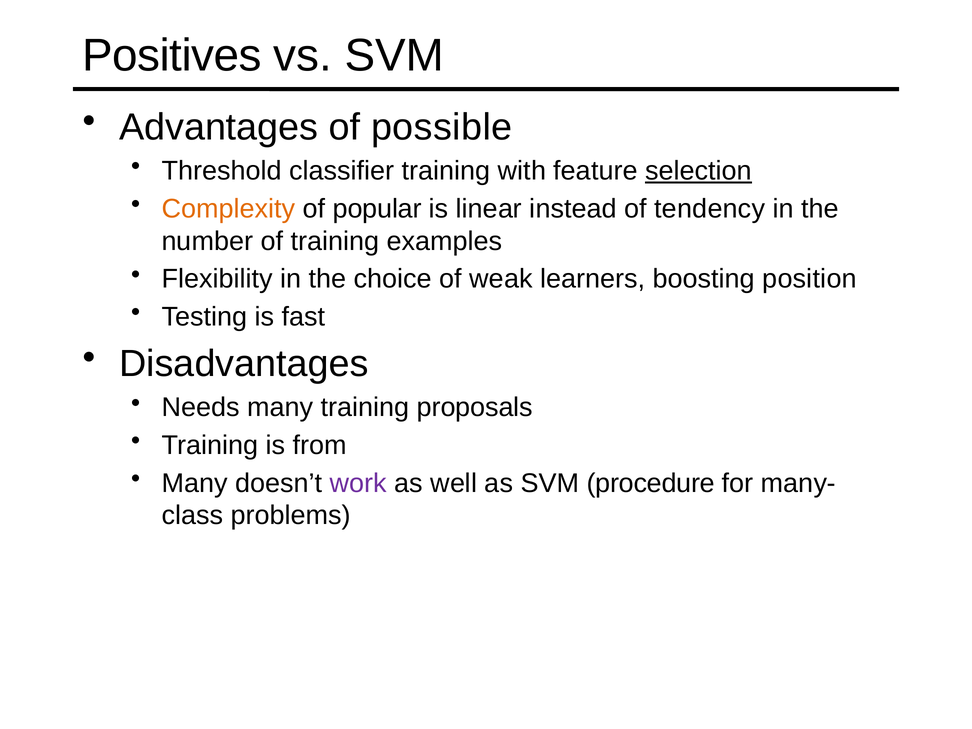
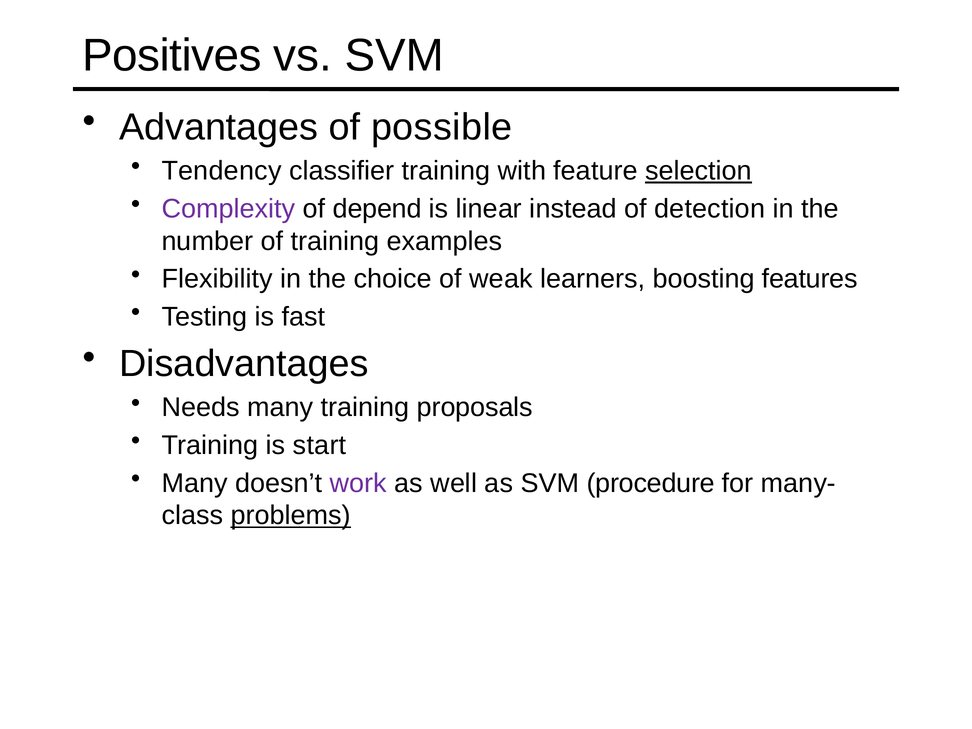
Threshold: Threshold -> Tendency
Complexity colour: orange -> purple
popular: popular -> depend
tendency: tendency -> detection
position: position -> features
from: from -> start
problems underline: none -> present
